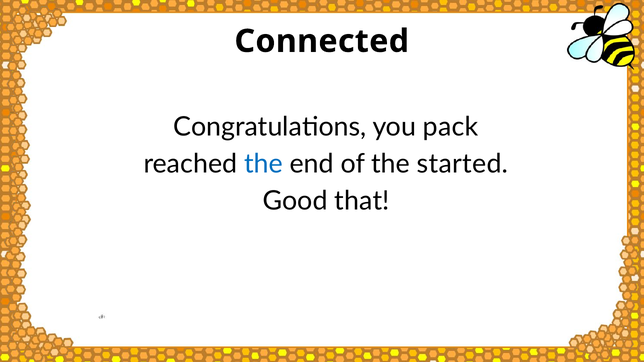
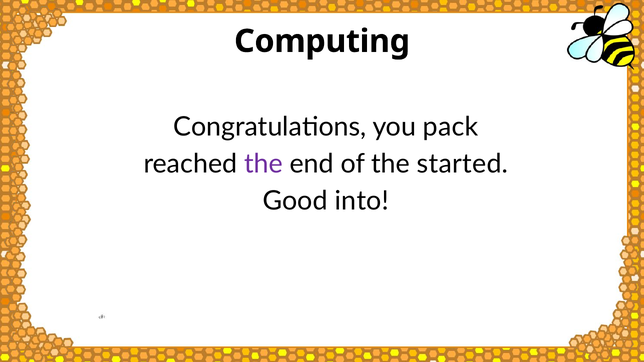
Connected: Connected -> Computing
the at (263, 164) colour: blue -> purple
that: that -> into
